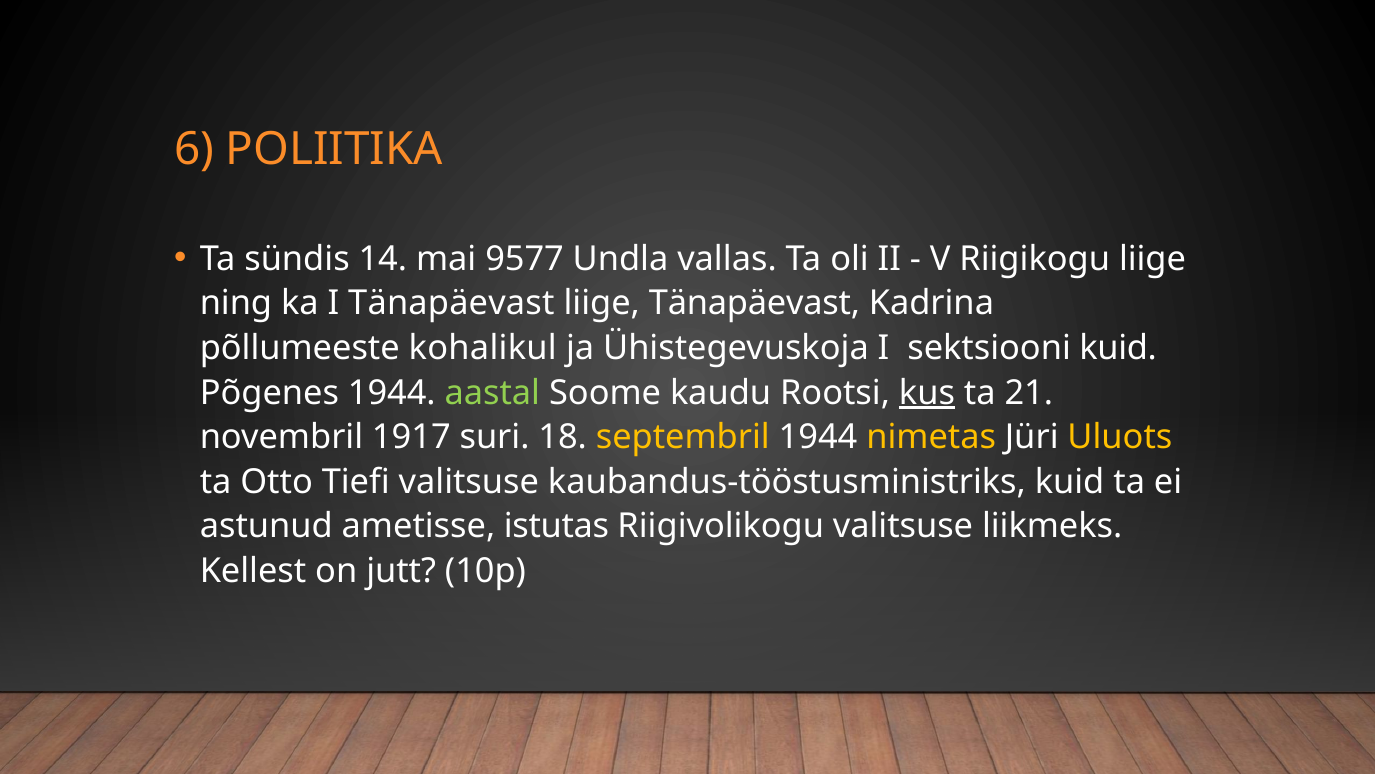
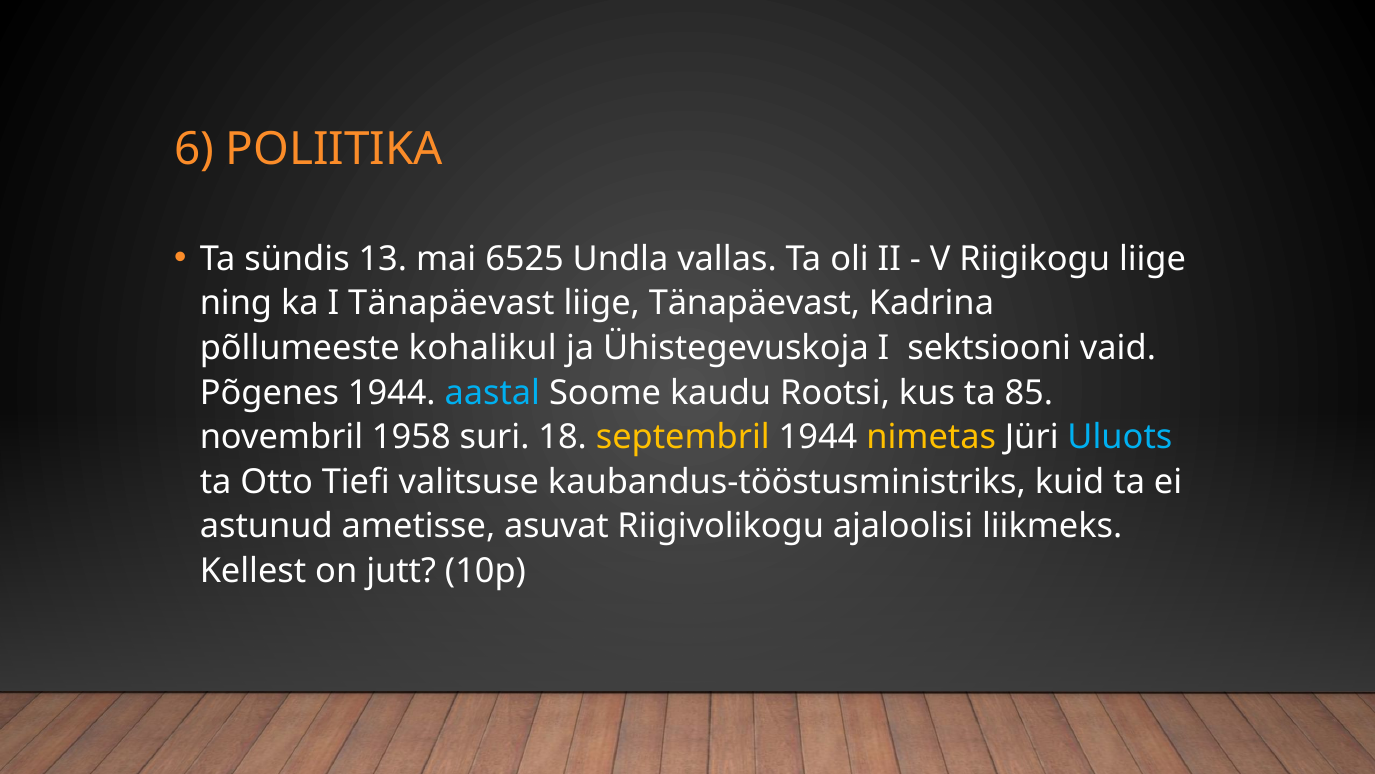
14: 14 -> 13
9577: 9577 -> 6525
sektsiooni kuid: kuid -> vaid
aastal colour: light green -> light blue
kus underline: present -> none
21: 21 -> 85
1917: 1917 -> 1958
Uluots colour: yellow -> light blue
istutas: istutas -> asuvat
Riigivolikogu valitsuse: valitsuse -> ajaloolisi
